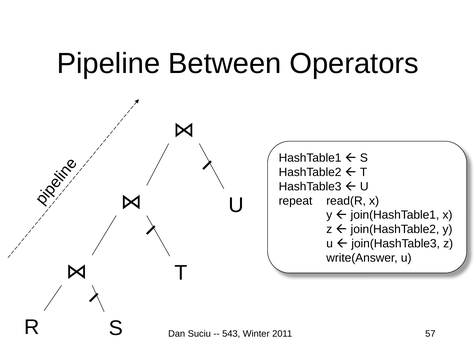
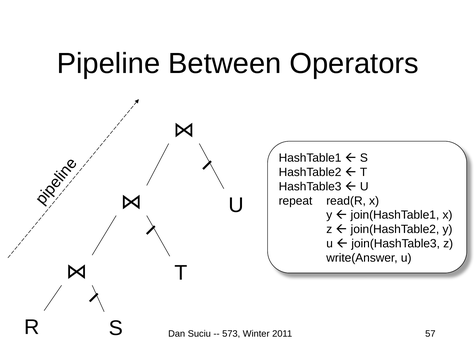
543: 543 -> 573
